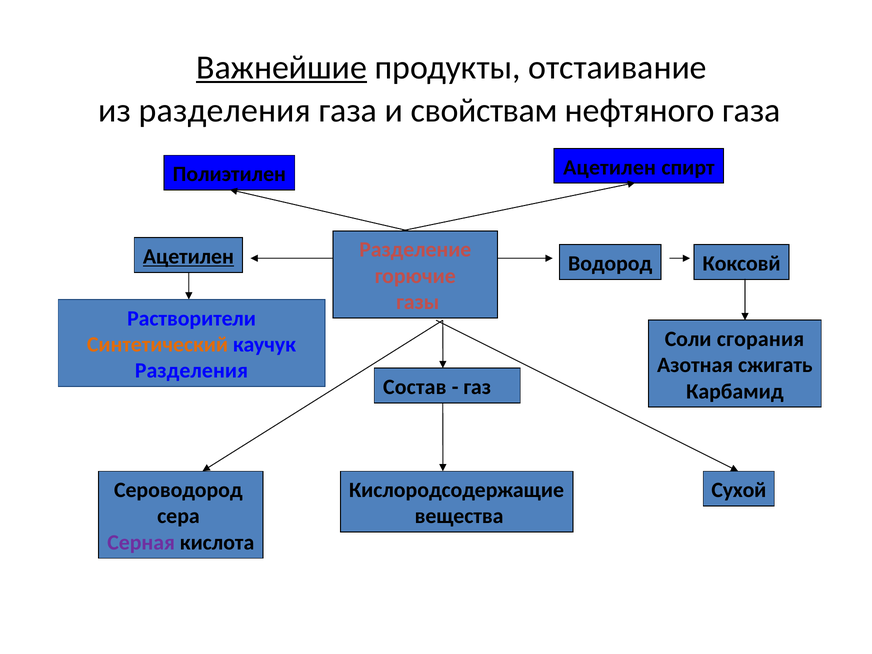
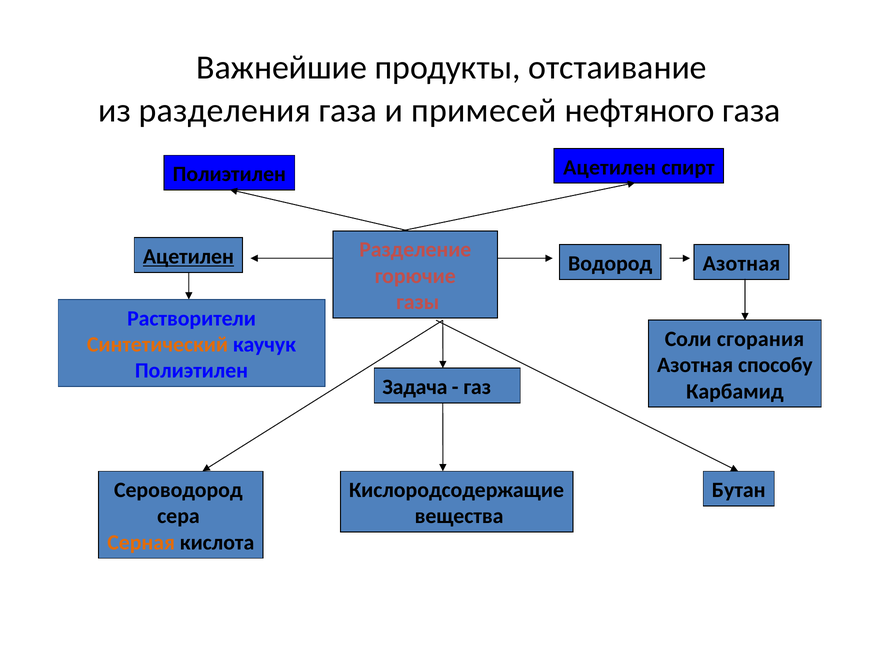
Важнейшие underline: present -> none
свойствам: свойствам -> примесей
Водород Коксовй: Коксовй -> Азотная
сжигать: сжигать -> способу
Разделения at (191, 371): Разделения -> Полиэтилен
Состав: Состав -> Задача
Сухой: Сухой -> Бутан
Серная colour: purple -> orange
